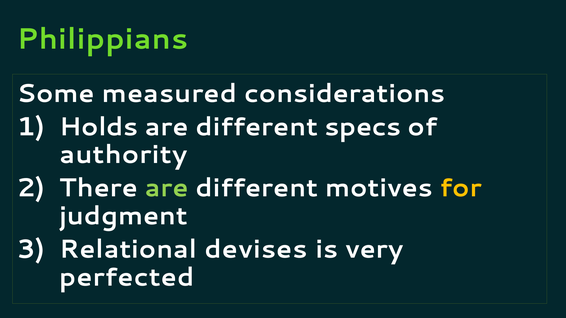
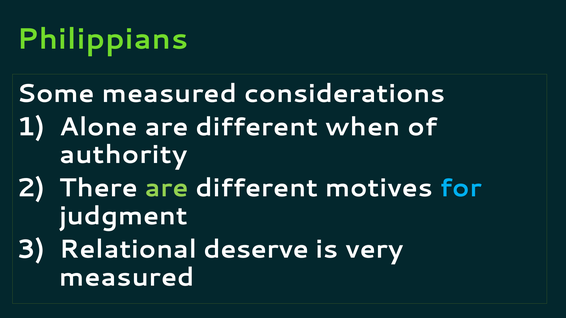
Holds: Holds -> Alone
specs: specs -> when
for colour: yellow -> light blue
devises: devises -> deserve
perfected at (127, 278): perfected -> measured
